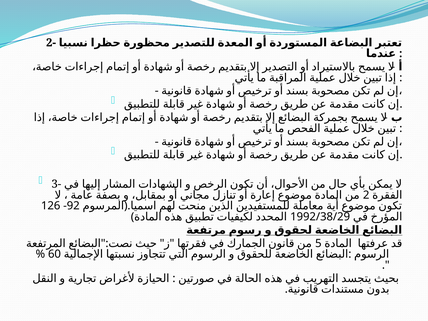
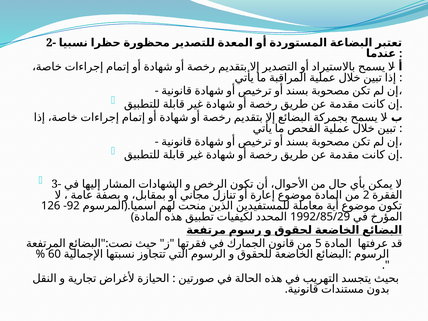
1992/38/29: 1992/38/29 -> 1992/85/29
